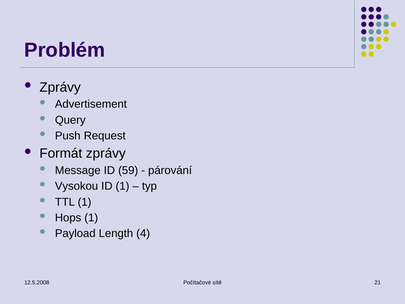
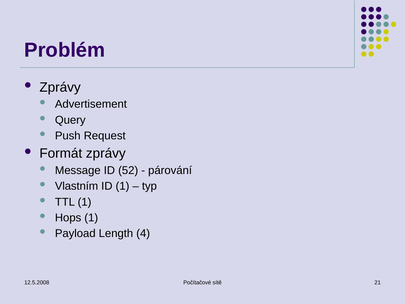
59: 59 -> 52
Vysokou: Vysokou -> Vlastním
